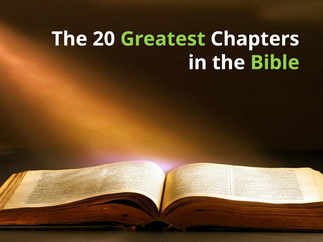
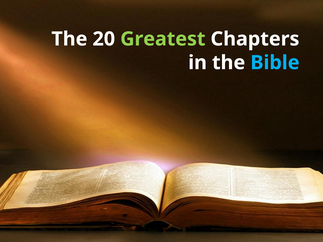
Bible colour: light green -> light blue
